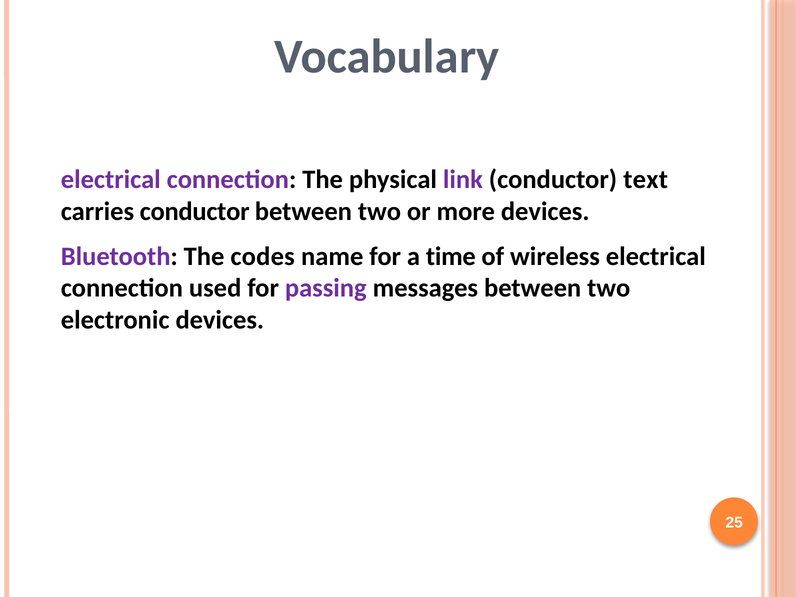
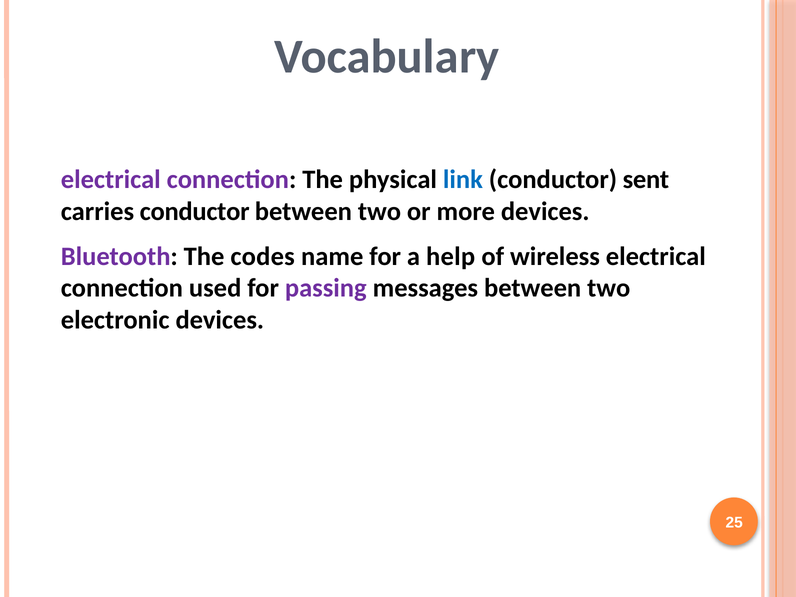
link colour: purple -> blue
text: text -> sent
time: time -> help
